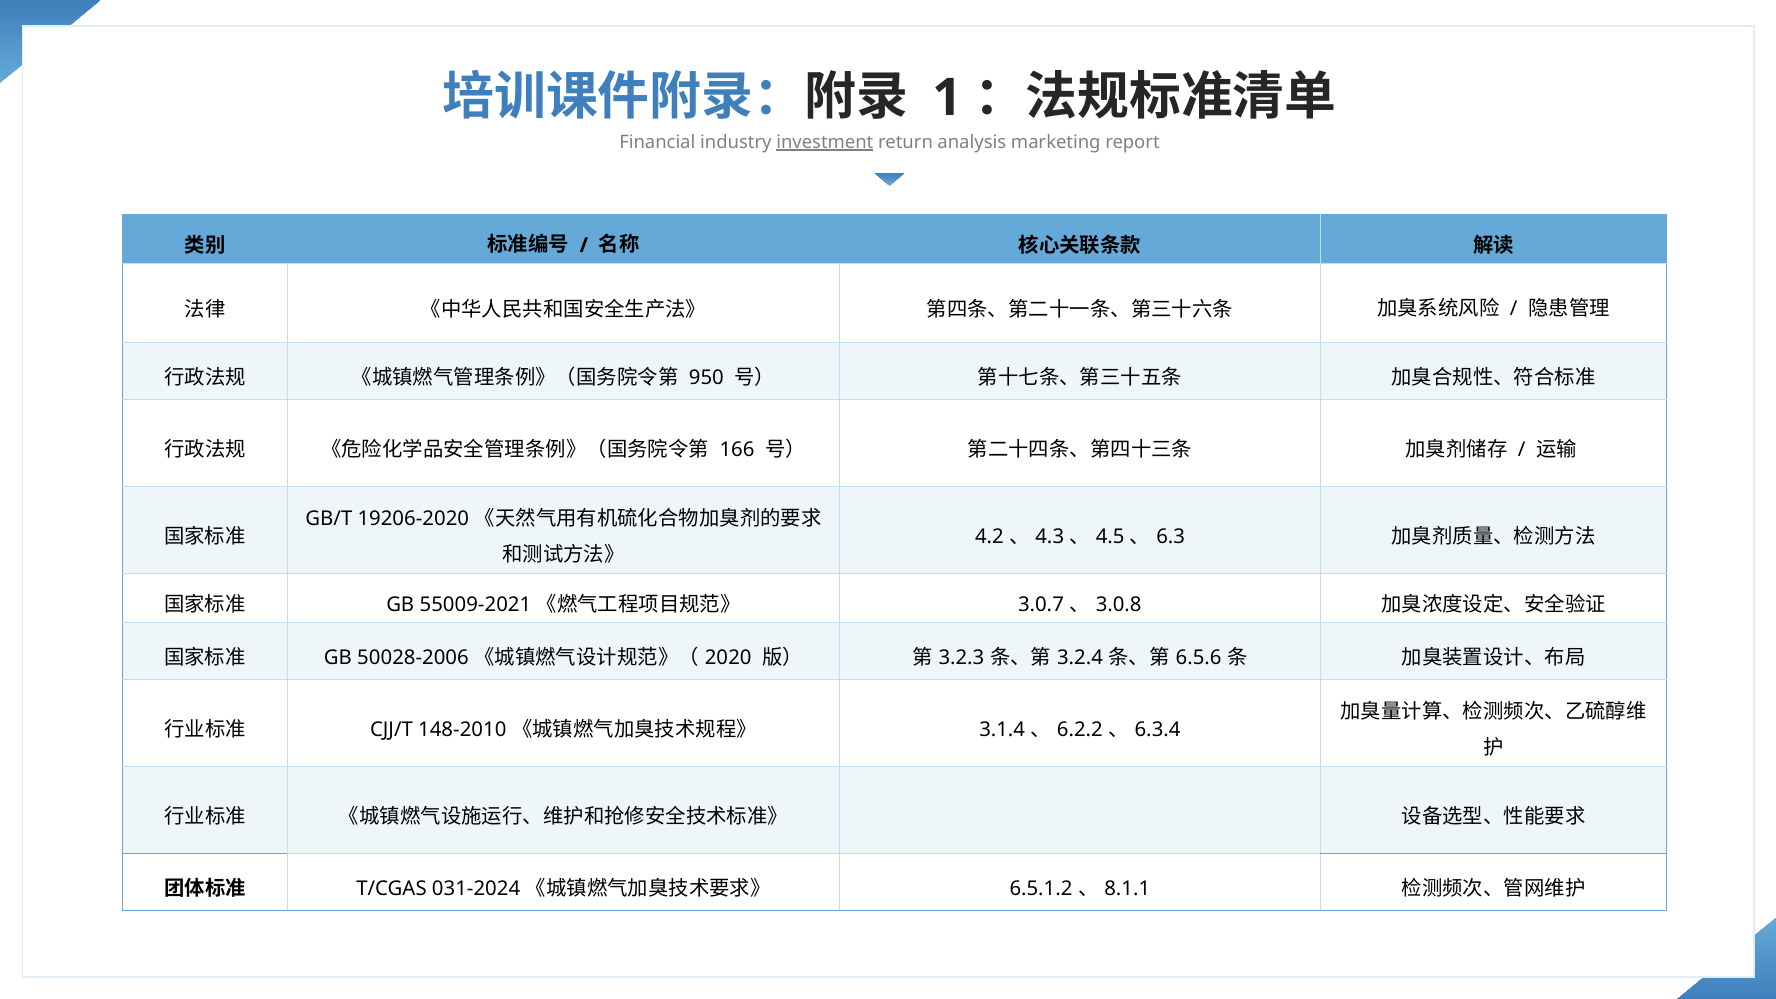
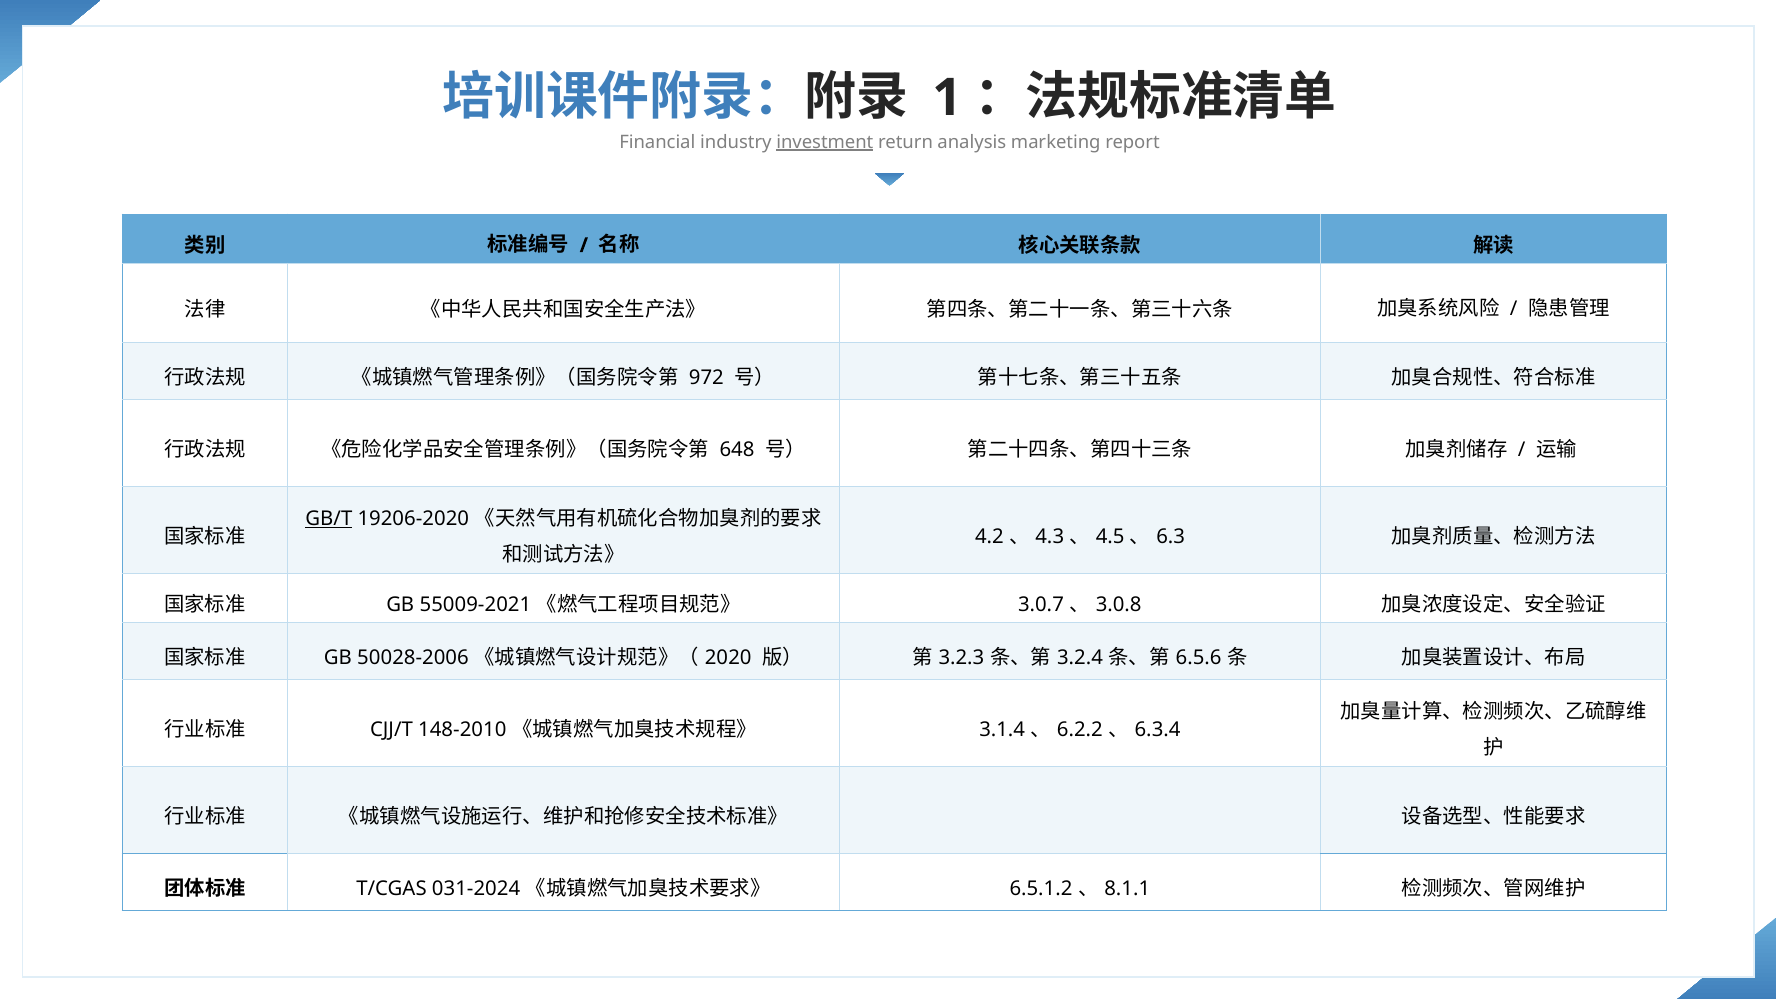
950: 950 -> 972
166: 166 -> 648
GB/T underline: none -> present
